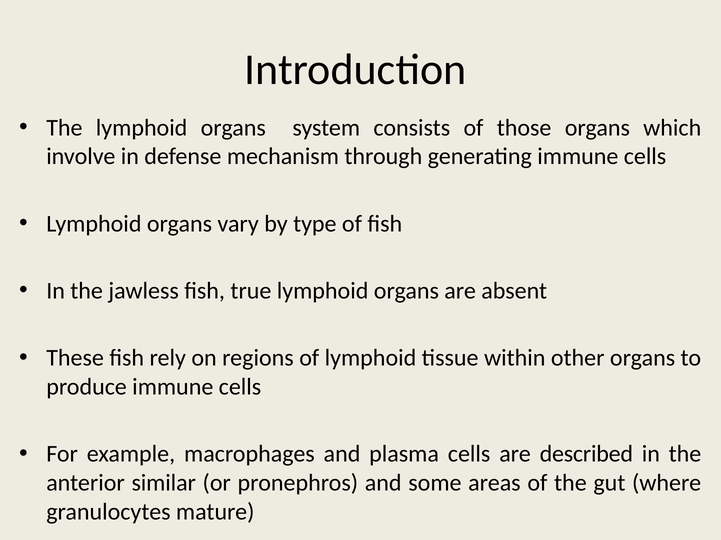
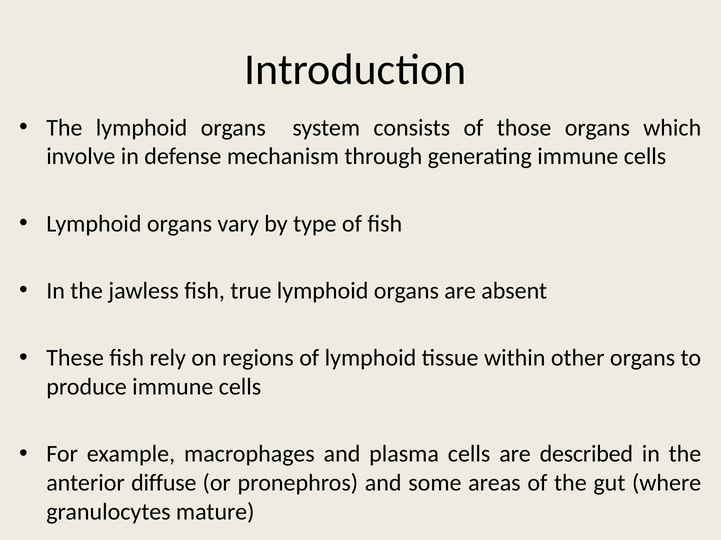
similar: similar -> diffuse
